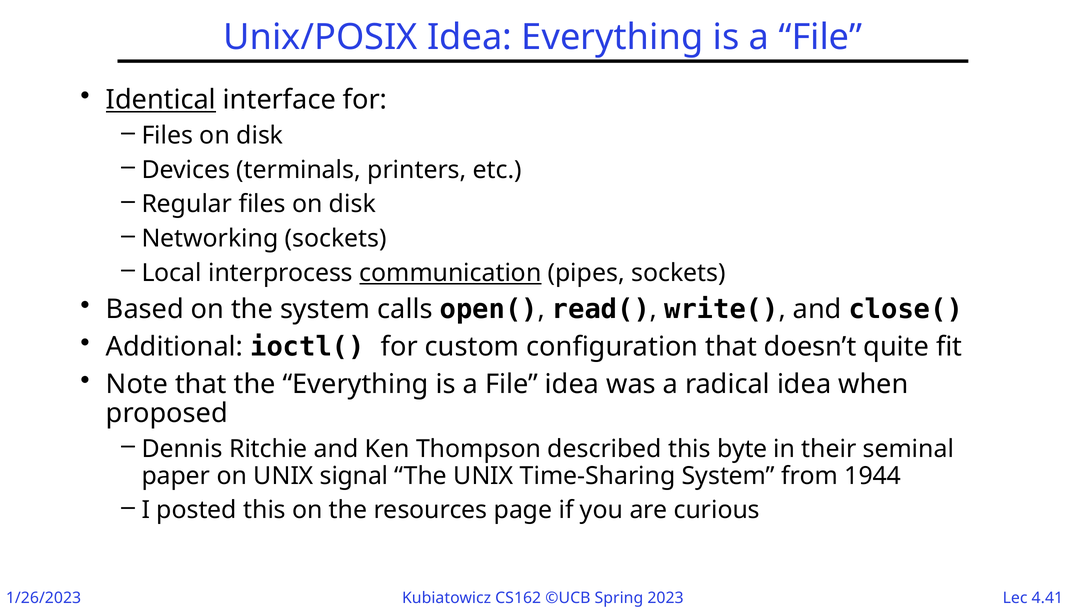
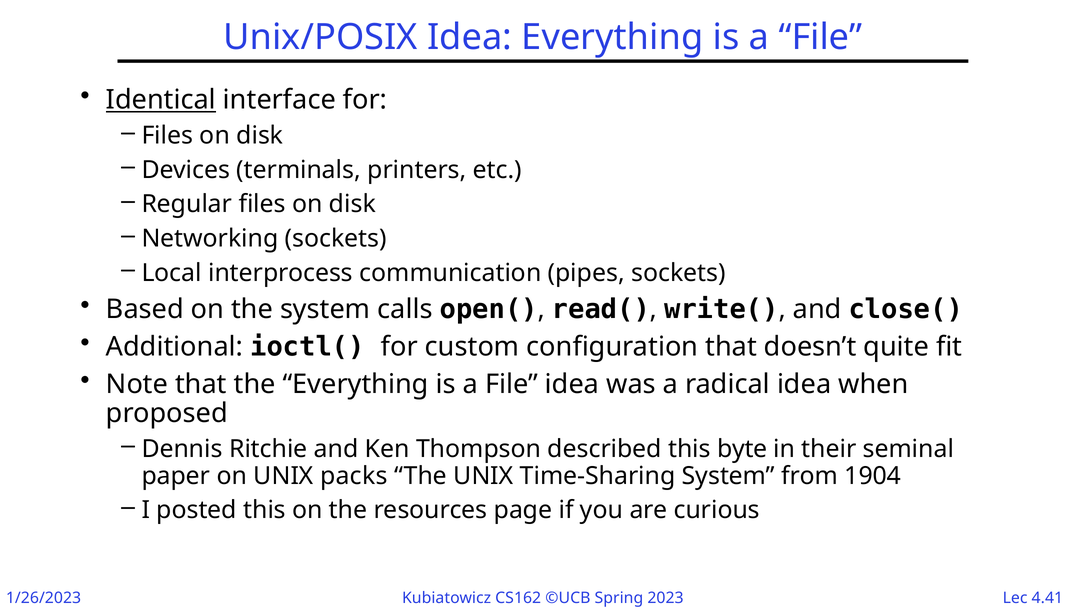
communication underline: present -> none
signal: signal -> packs
1944: 1944 -> 1904
